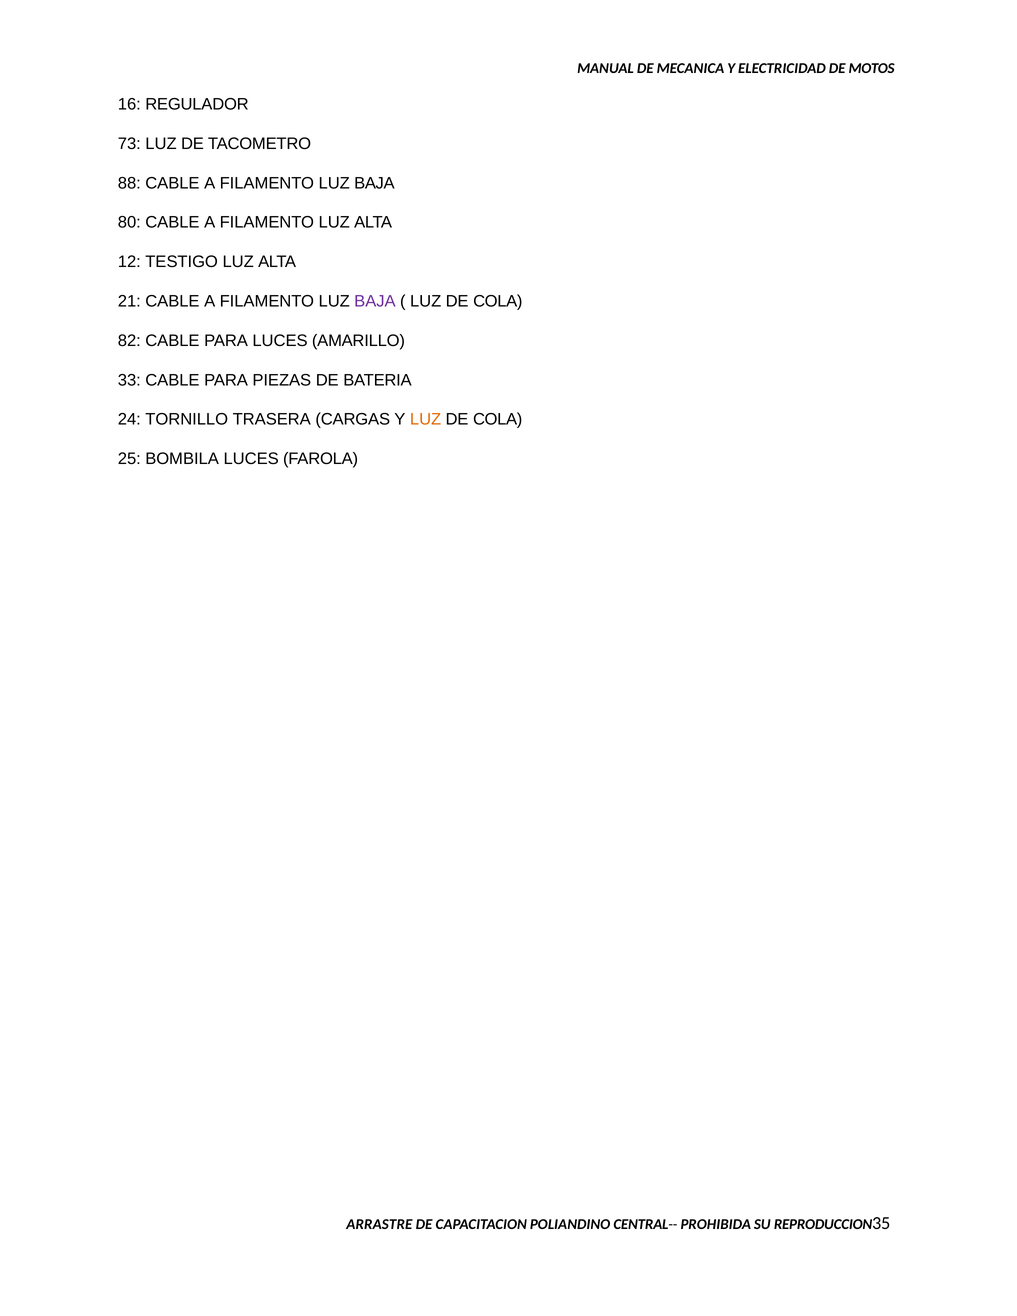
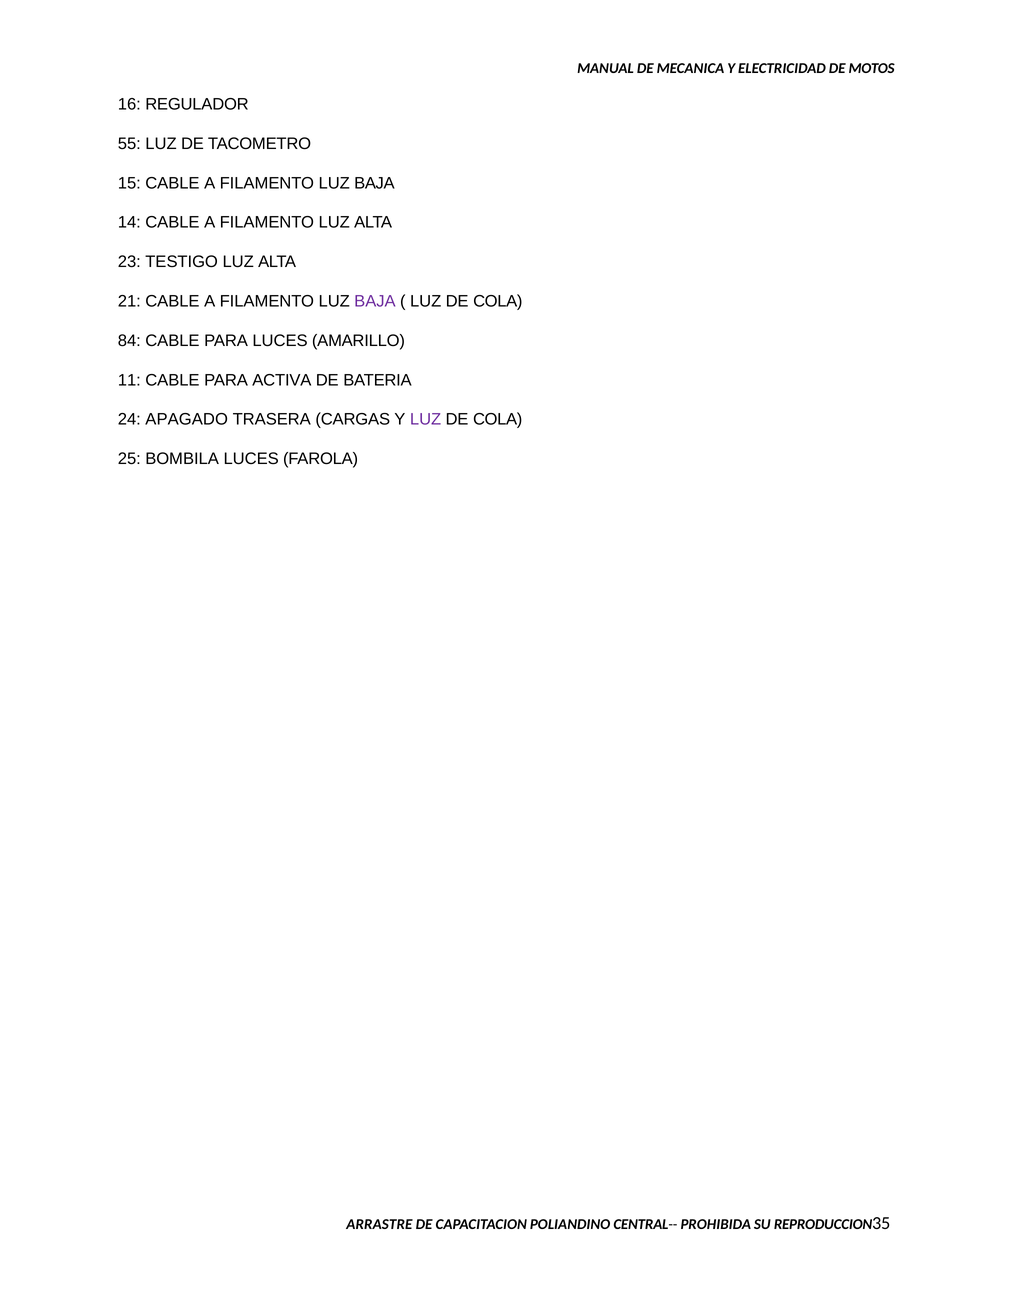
73: 73 -> 55
88: 88 -> 15
80: 80 -> 14
12: 12 -> 23
82: 82 -> 84
33: 33 -> 11
PIEZAS: PIEZAS -> ACTIVA
TORNILLO: TORNILLO -> APAGADO
LUZ at (426, 420) colour: orange -> purple
